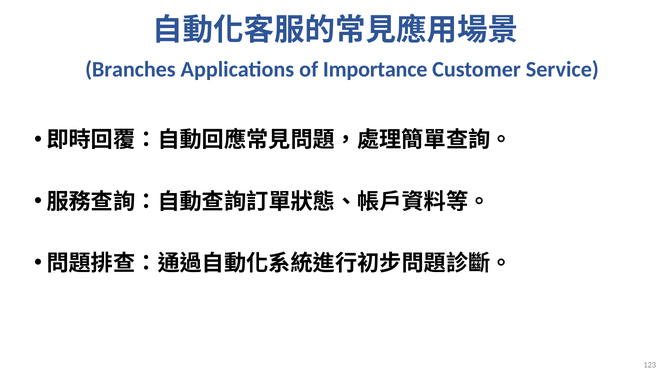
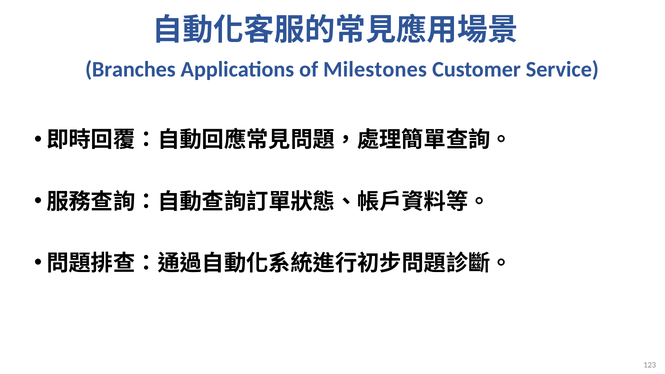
Importance: Importance -> Milestones
